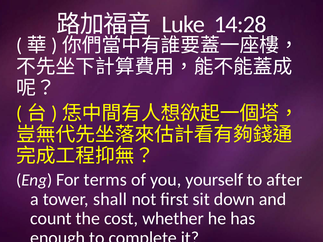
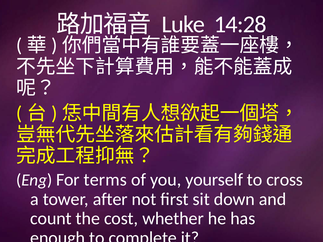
after: after -> cross
shall: shall -> after
